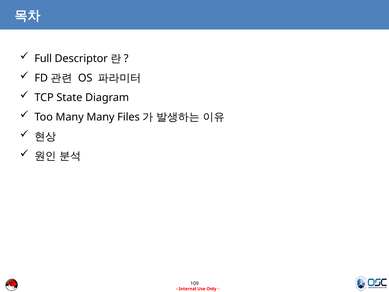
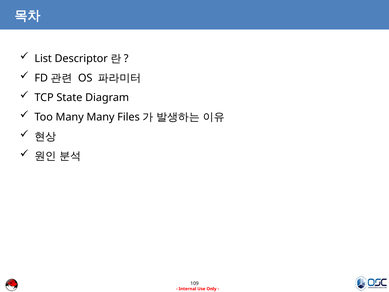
Full: Full -> List
